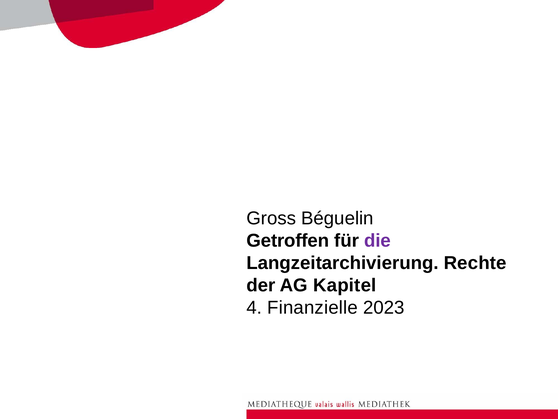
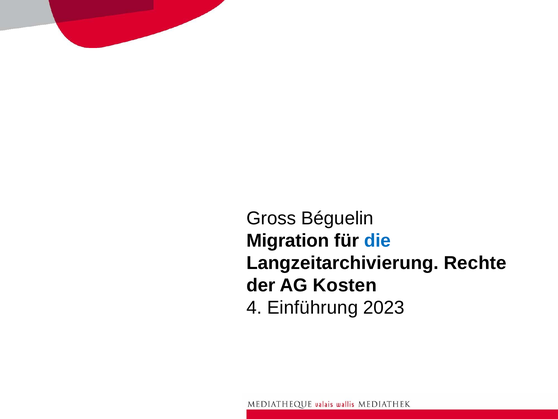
Getroffen: Getroffen -> Migration
die colour: purple -> blue
Kapitel: Kapitel -> Kosten
Finanzielle: Finanzielle -> Einführung
